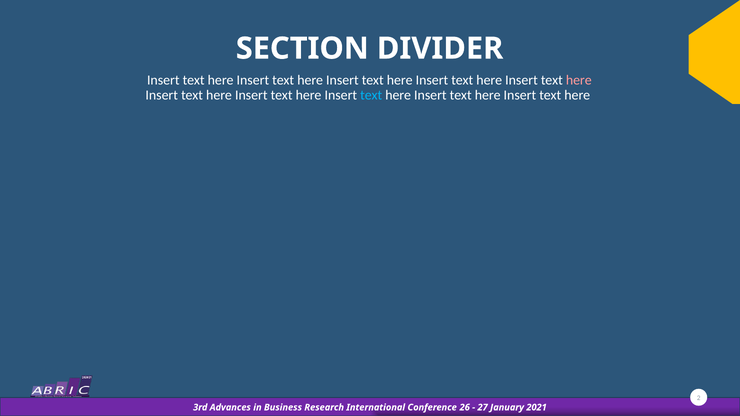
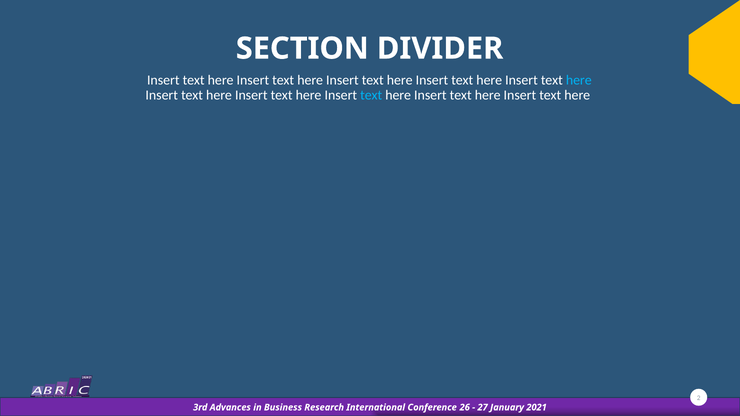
here at (579, 80) colour: pink -> light blue
